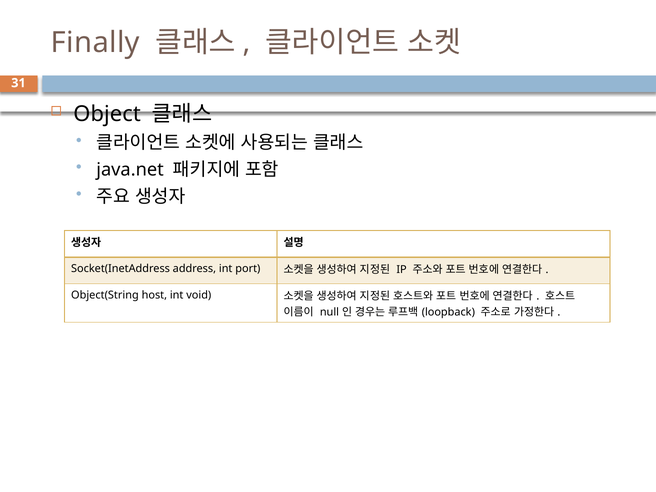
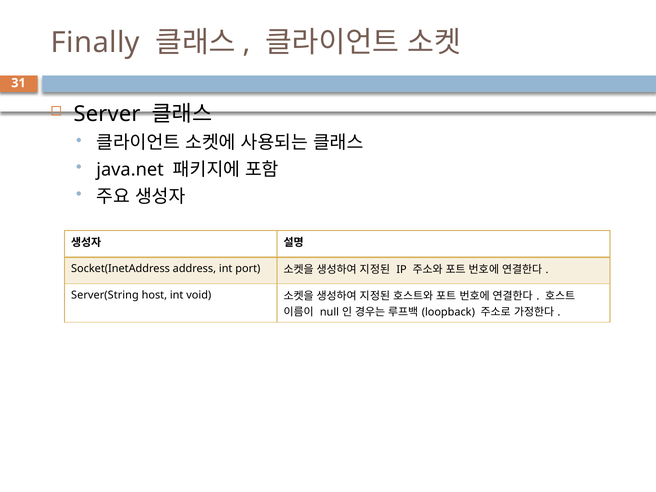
Object: Object -> Server
Object(String: Object(String -> Server(String
